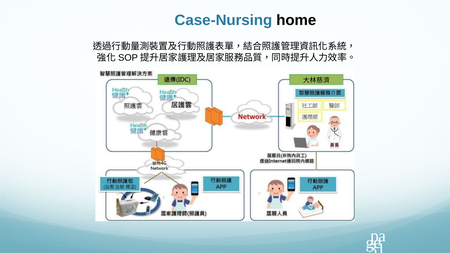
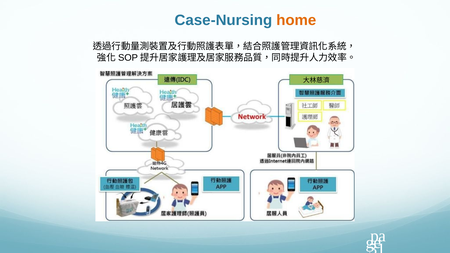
home colour: black -> orange
